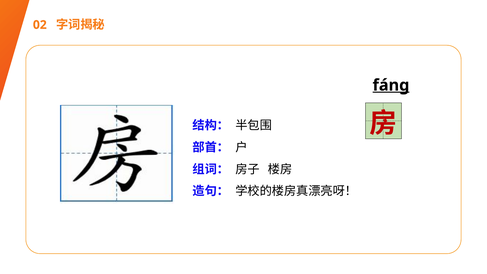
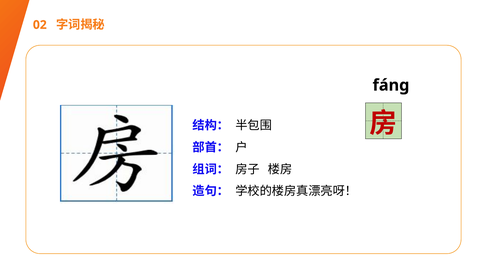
fánɡ underline: present -> none
